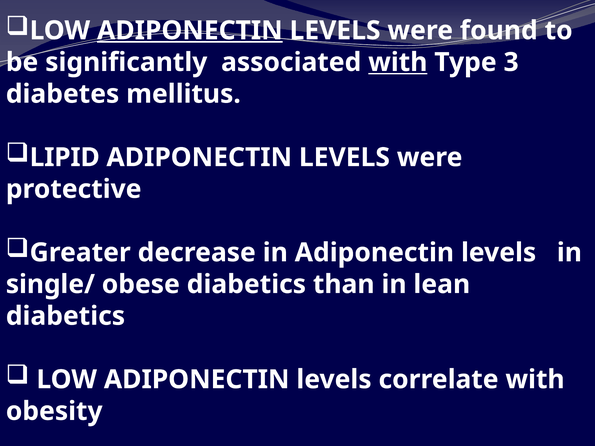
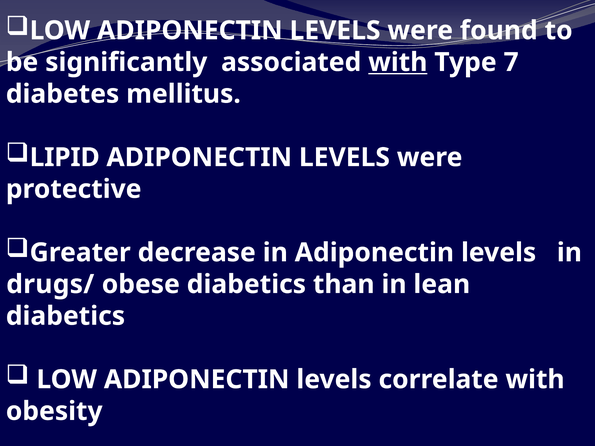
ADIPONECTIN at (190, 31) underline: present -> none
3: 3 -> 7
single/: single/ -> drugs/
